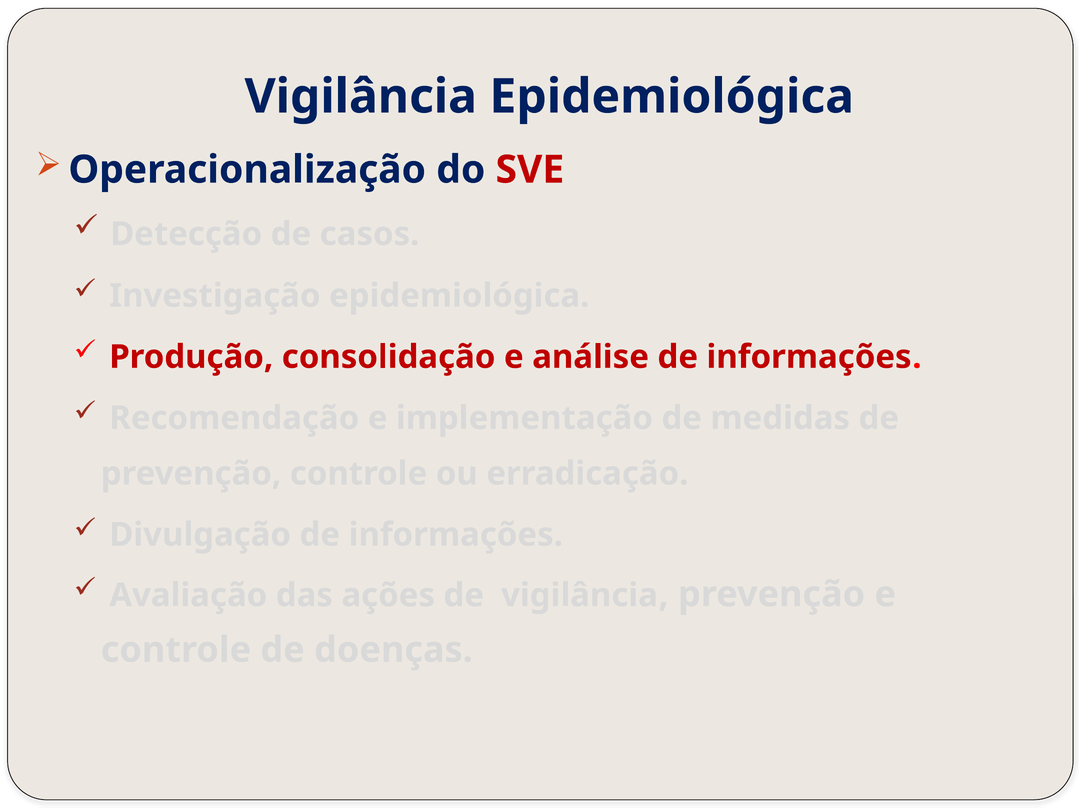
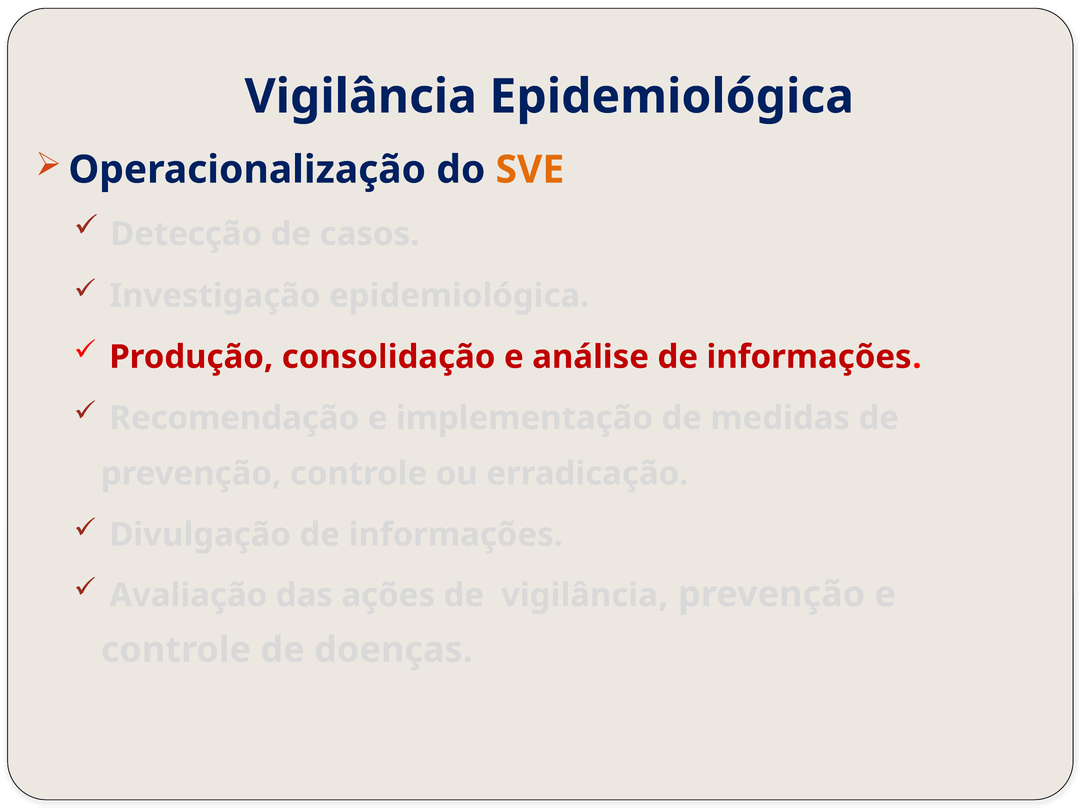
SVE colour: red -> orange
